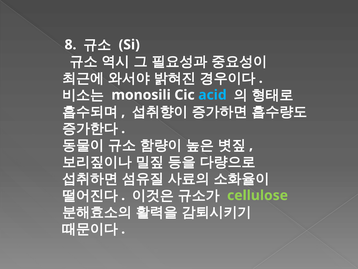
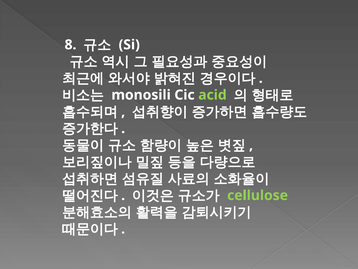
acid colour: light blue -> light green
